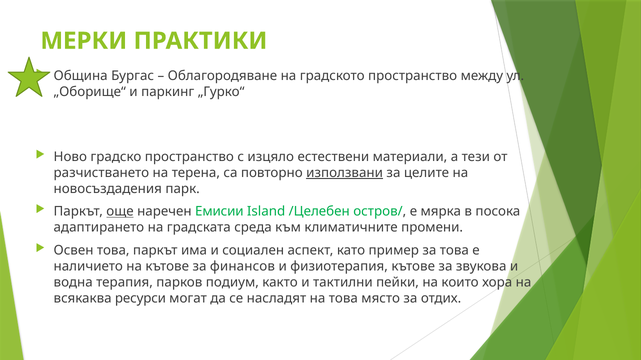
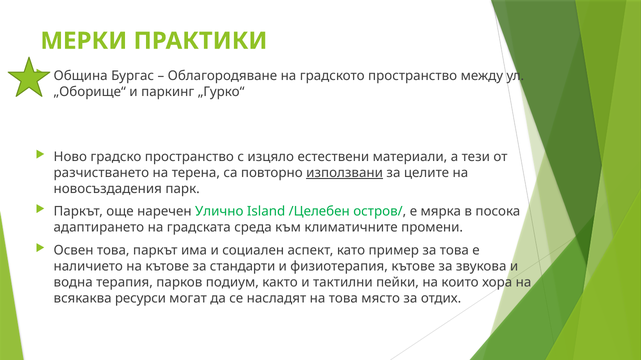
още underline: present -> none
Емисии: Емисии -> Улично
финансов: финансов -> стандарти
